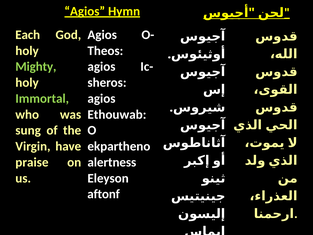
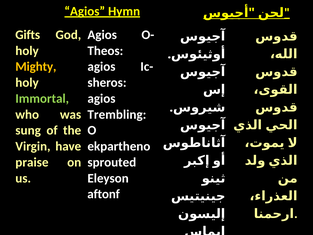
Each: Each -> Gifts
Mighty colour: light green -> yellow
Ethouwab: Ethouwab -> Trembling
alertness: alertness -> sprouted
